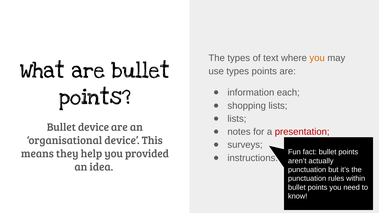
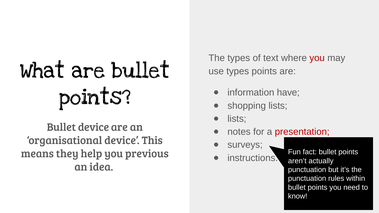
you at (317, 58) colour: orange -> red
each: each -> have
provided: provided -> previous
